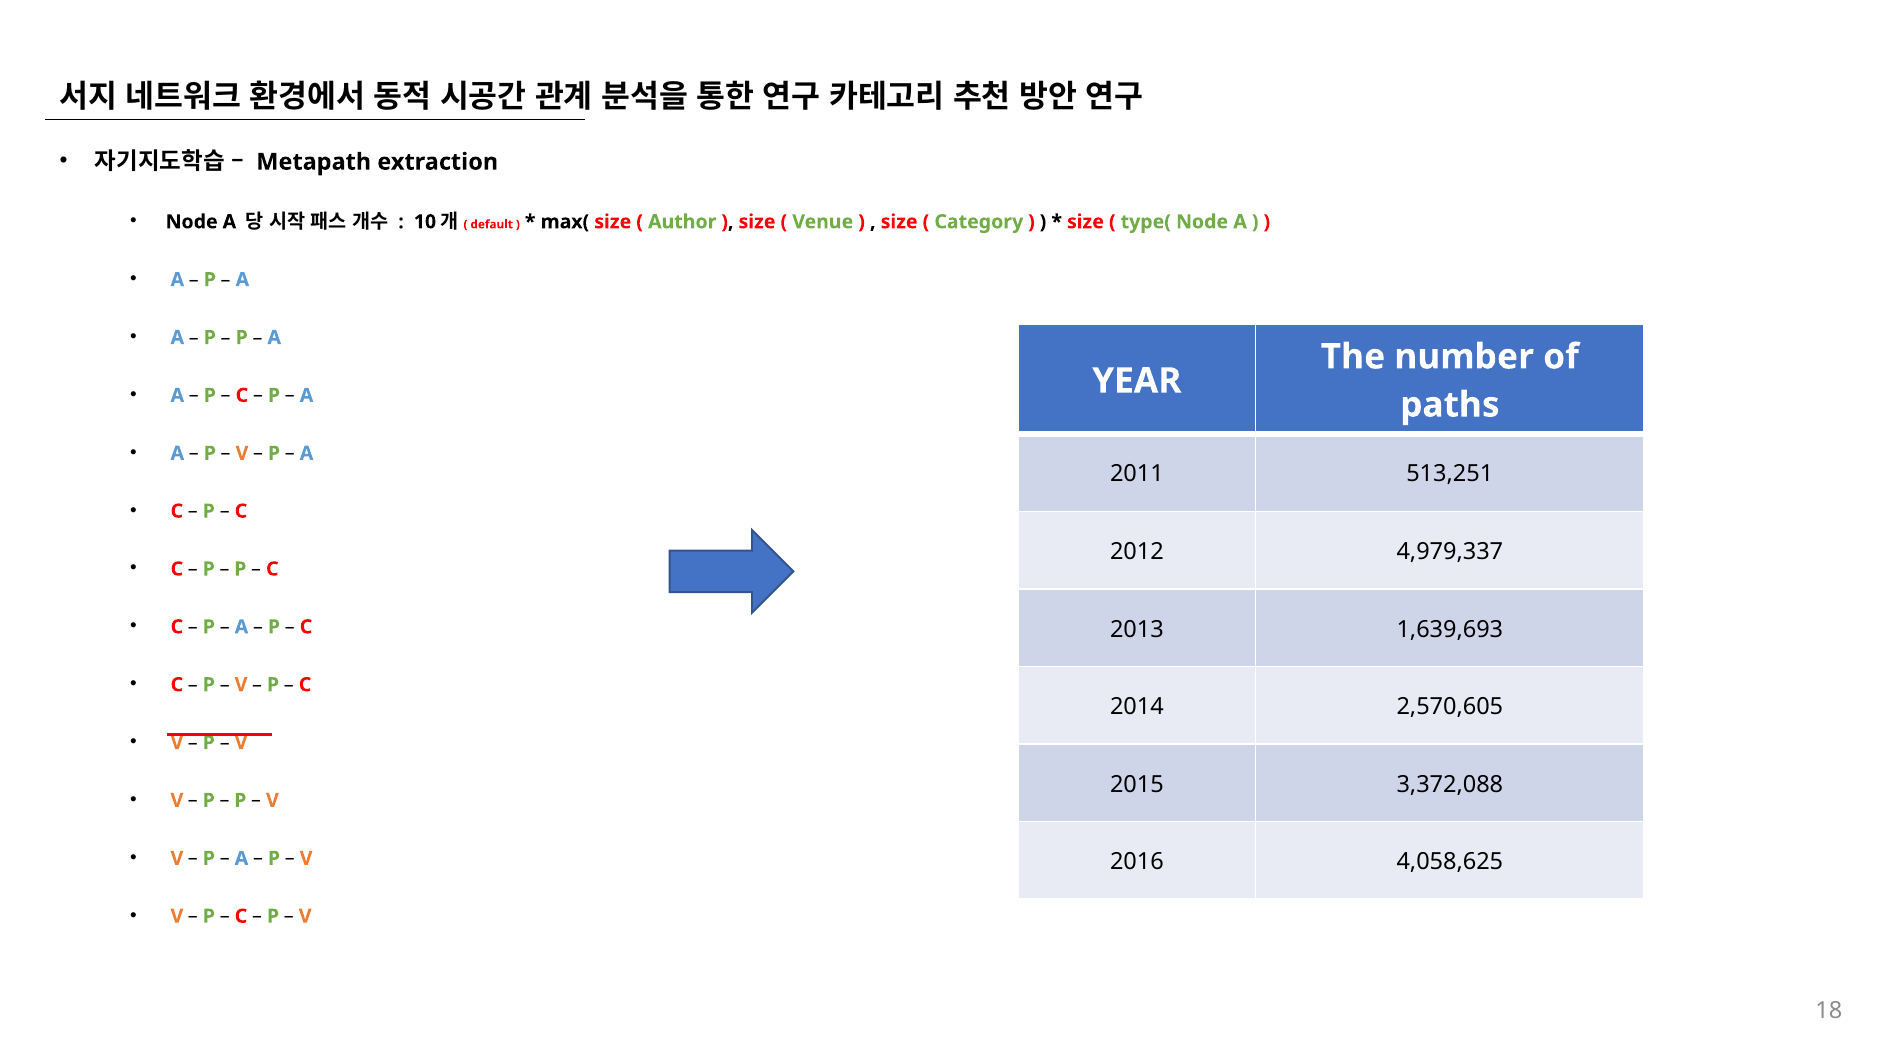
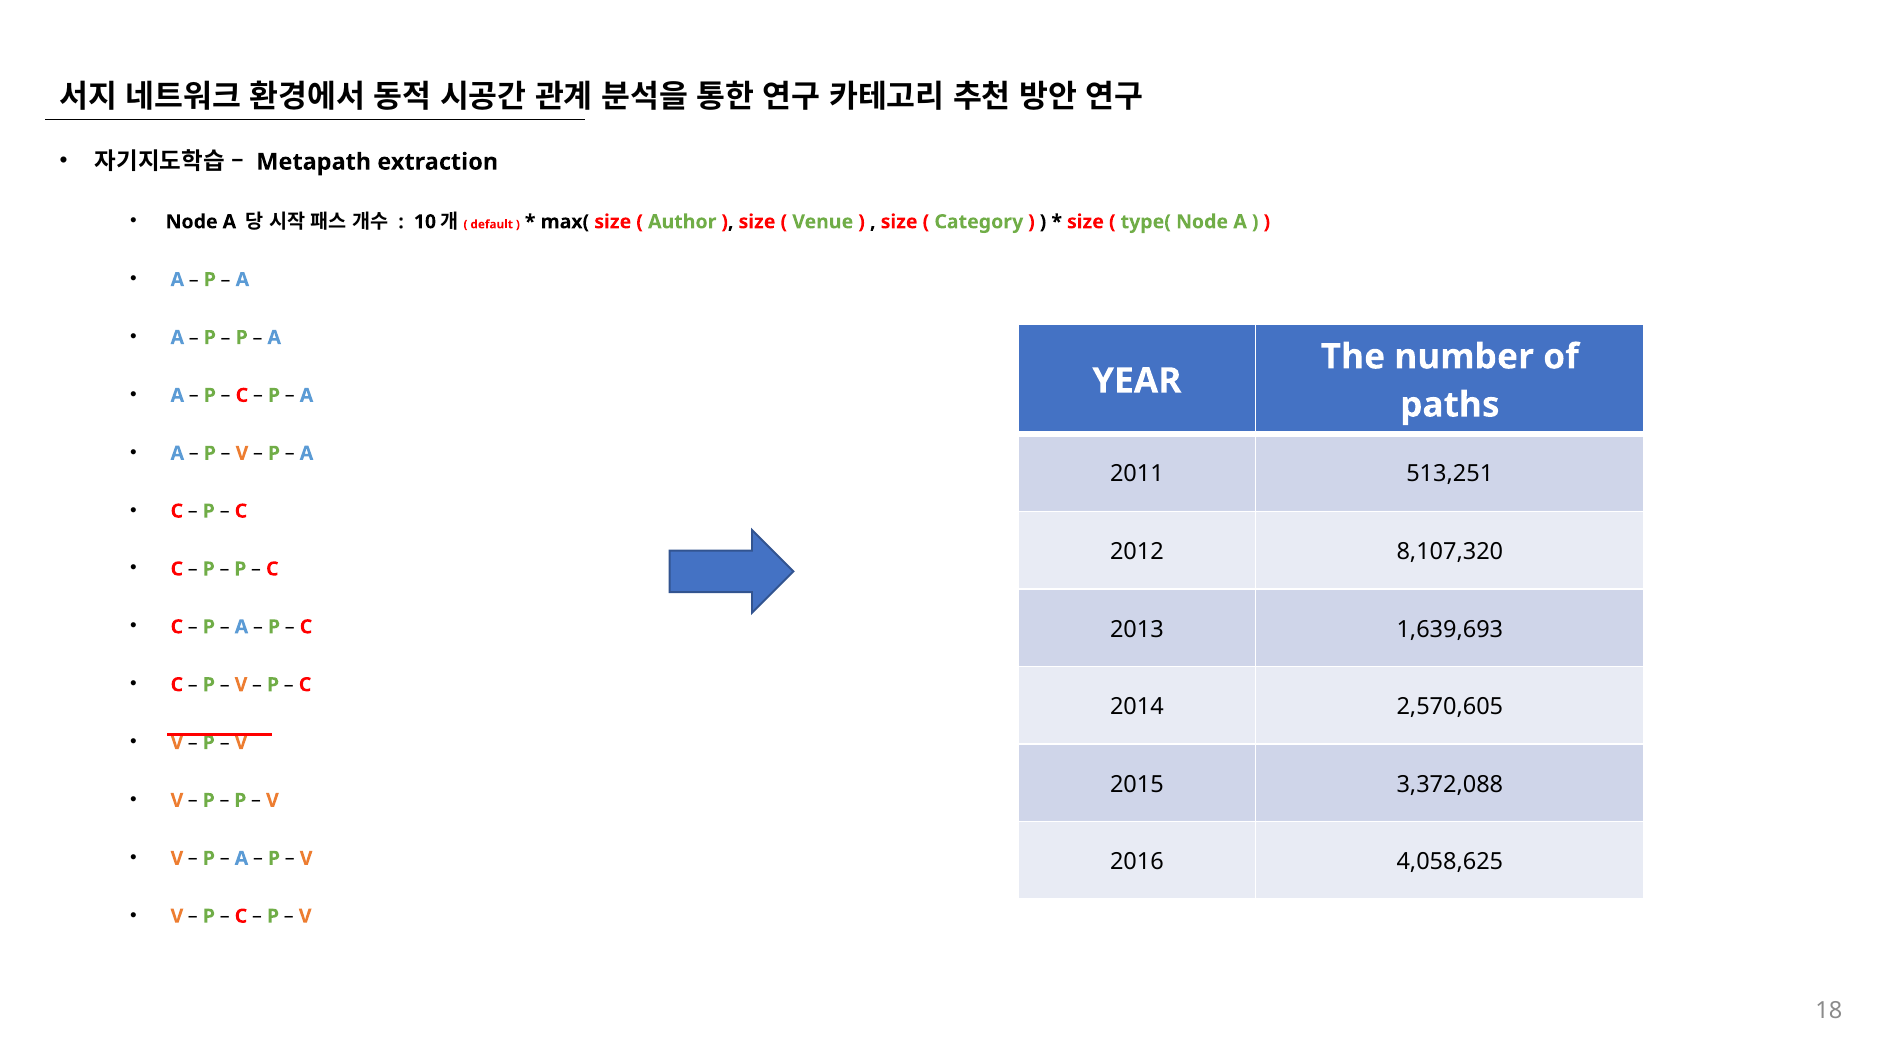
4,979,337: 4,979,337 -> 8,107,320
